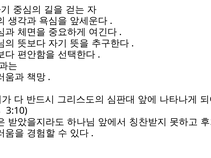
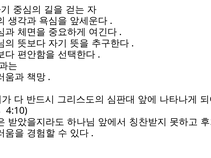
3:10: 3:10 -> 4:10
